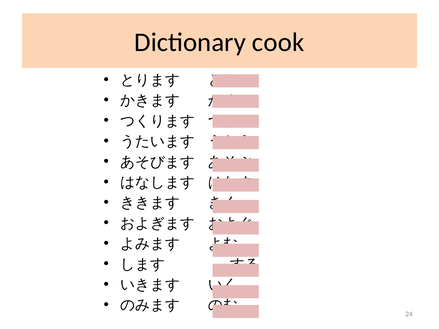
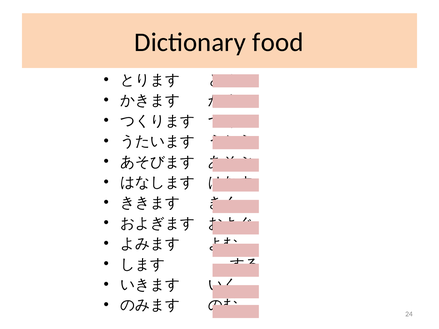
cook: cook -> food
